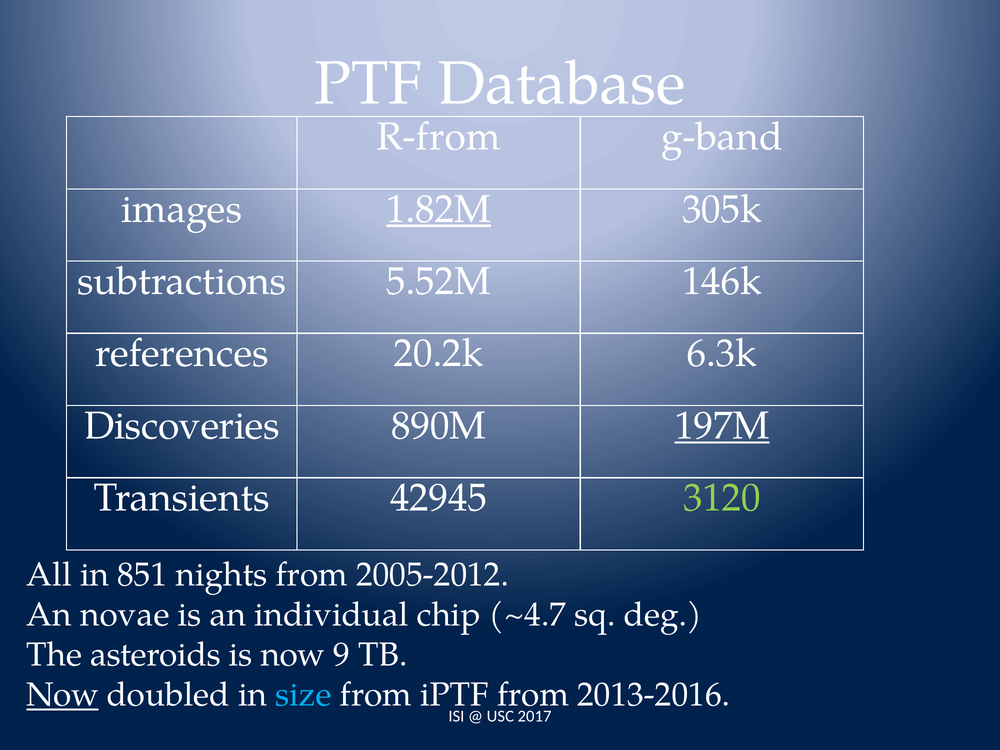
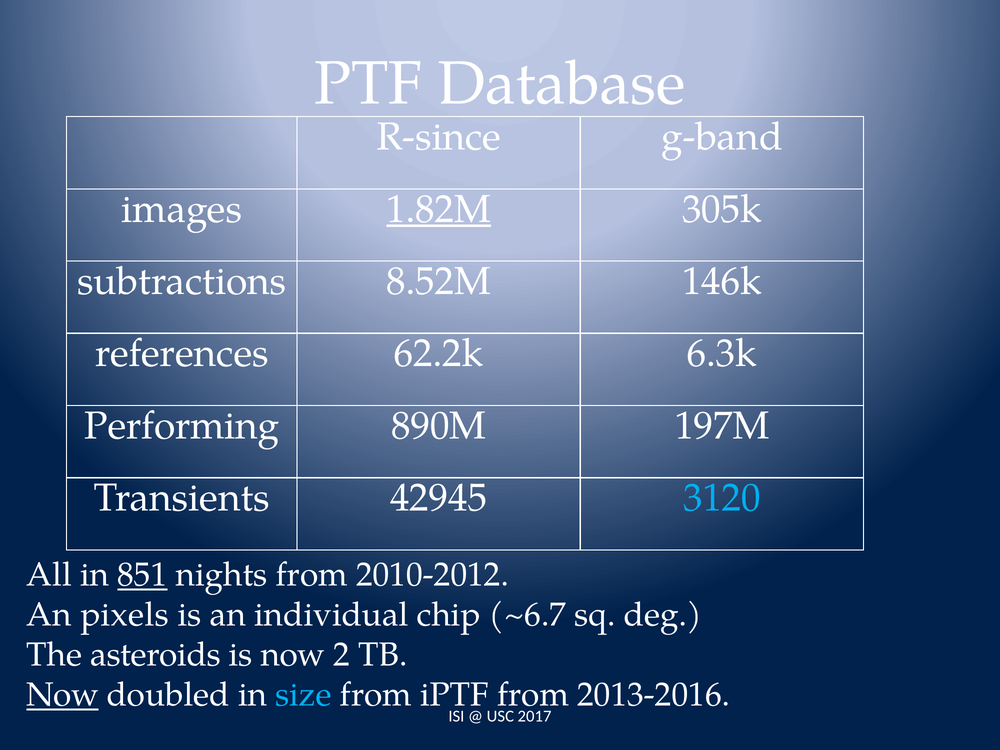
R-from: R-from -> R-since
5.52M: 5.52M -> 8.52M
20.2k: 20.2k -> 62.2k
Discoveries: Discoveries -> Performing
197M underline: present -> none
3120 colour: light green -> light blue
851 underline: none -> present
2005-2012: 2005-2012 -> 2010-2012
novae: novae -> pixels
~4.7: ~4.7 -> ~6.7
9: 9 -> 2
